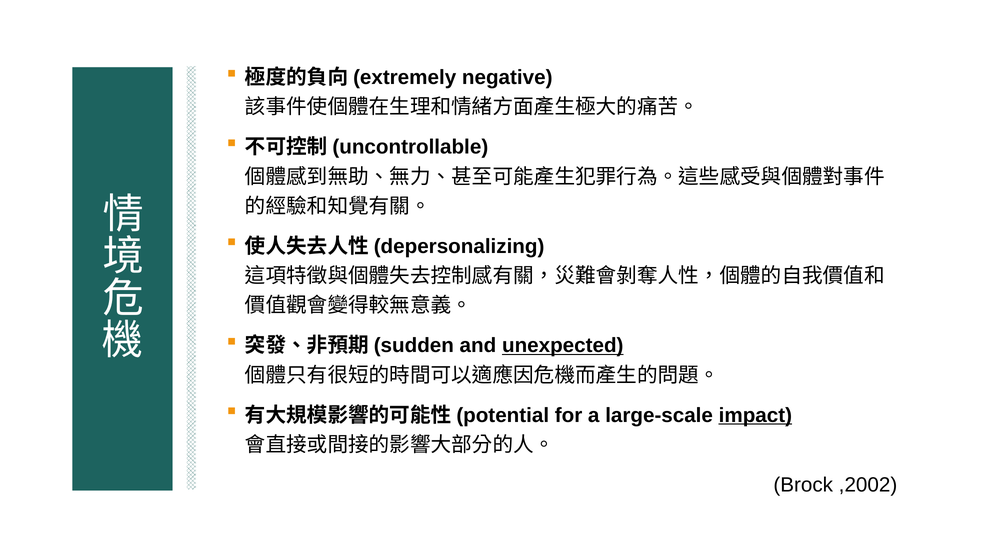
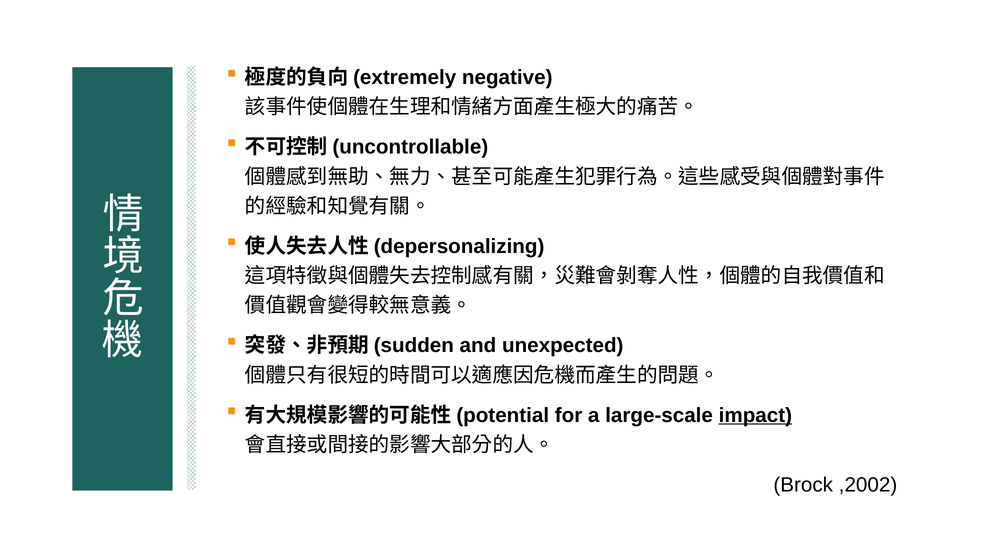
unexpected underline: present -> none
